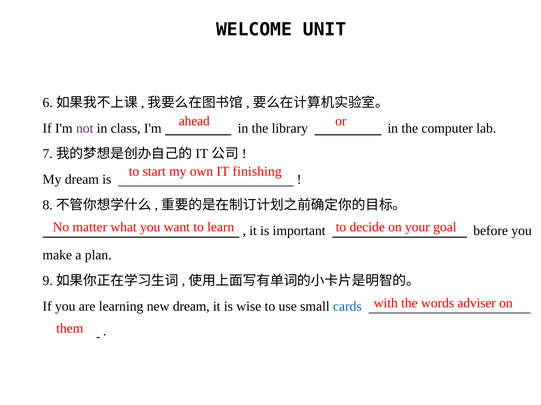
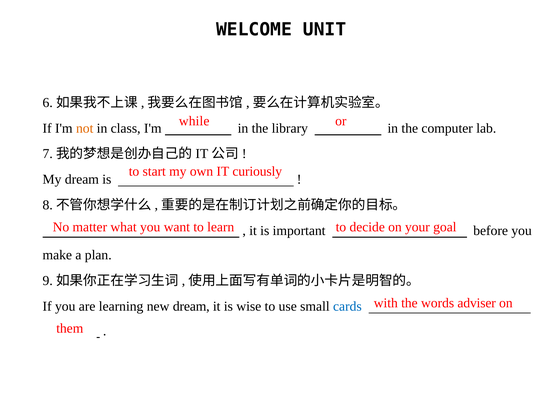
ahead: ahead -> while
not colour: purple -> orange
finishing: finishing -> curiously
